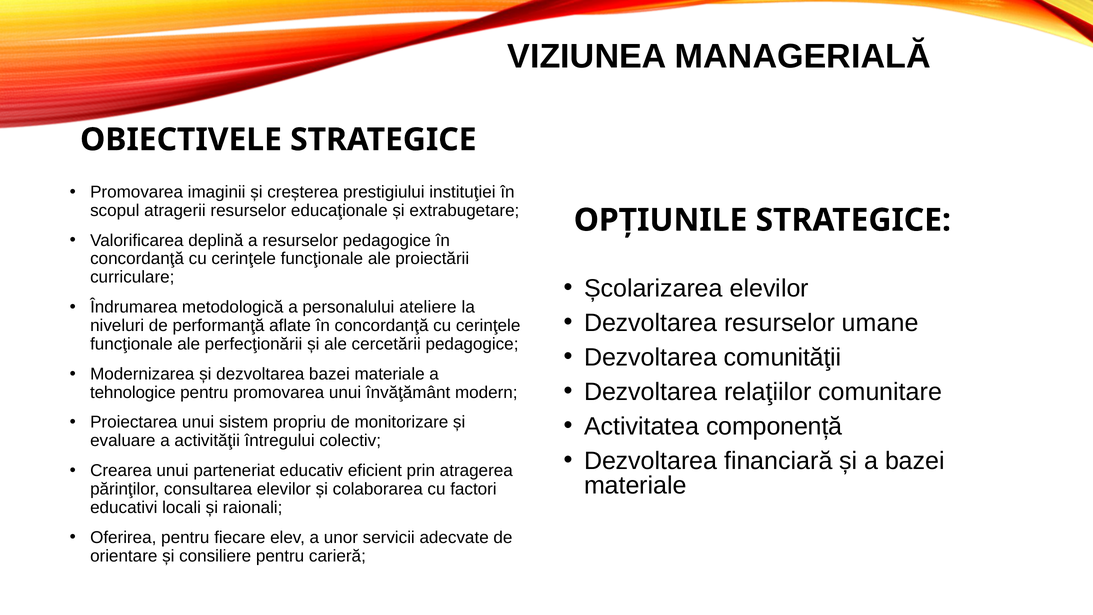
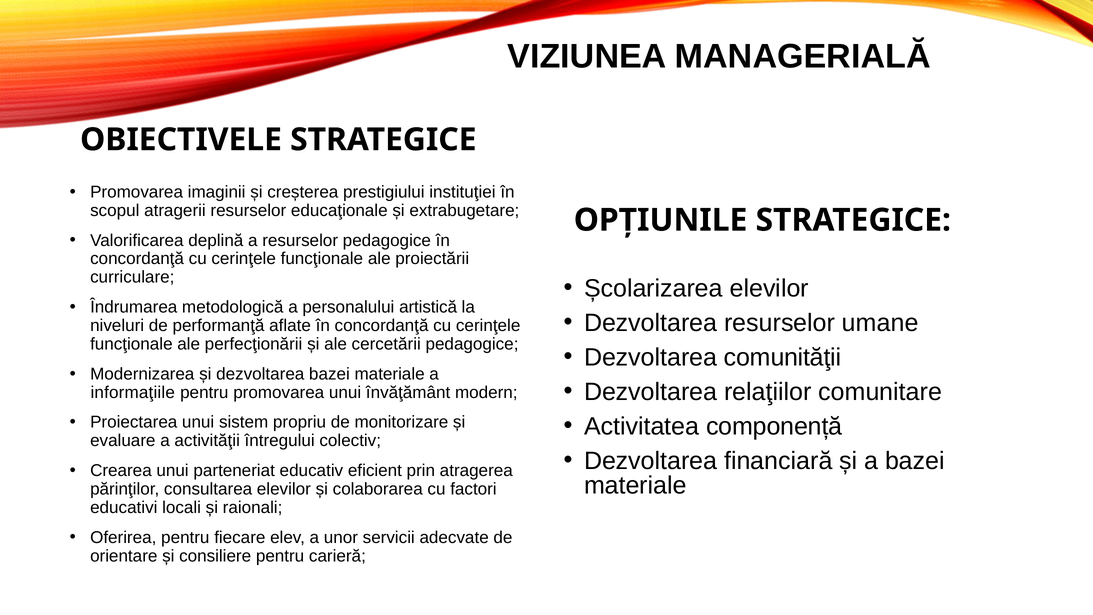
ateliere: ateliere -> artistică
tehnologice: tehnologice -> informaţiile
